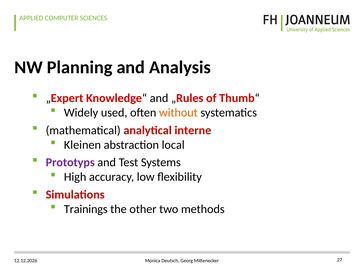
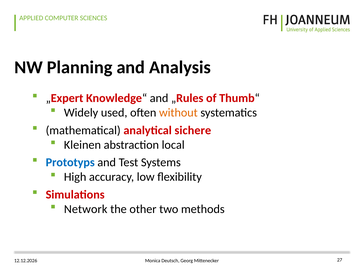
interne: interne -> sichere
Prototyps colour: purple -> blue
Trainings: Trainings -> Network
